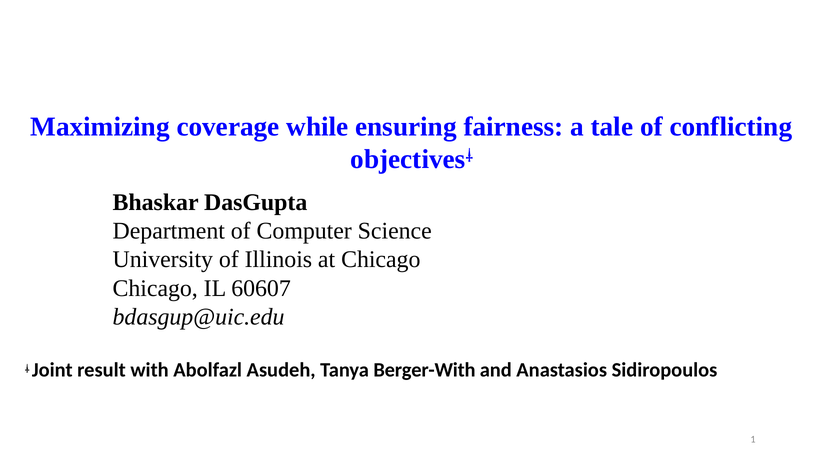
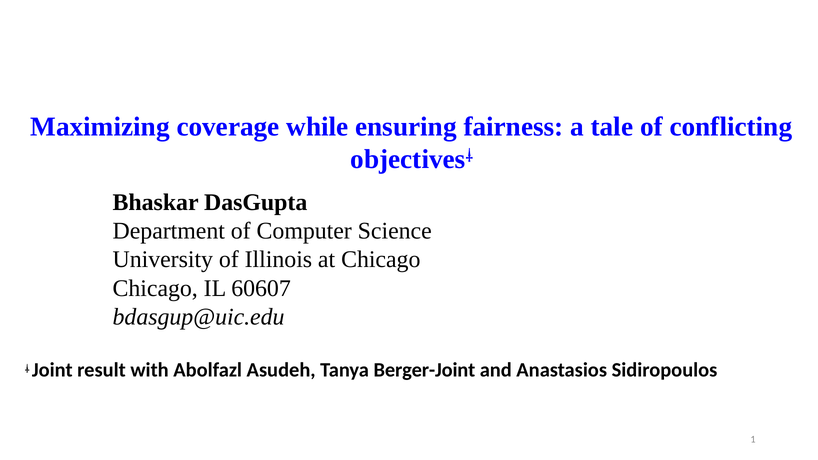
Berger-With: Berger-With -> Berger-Joint
